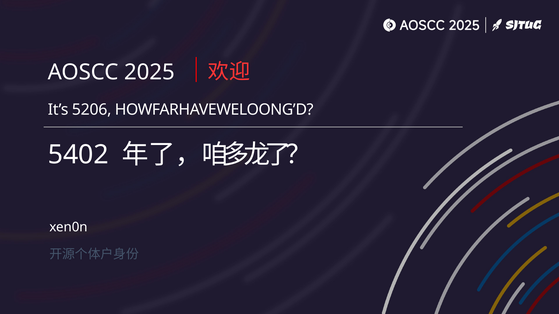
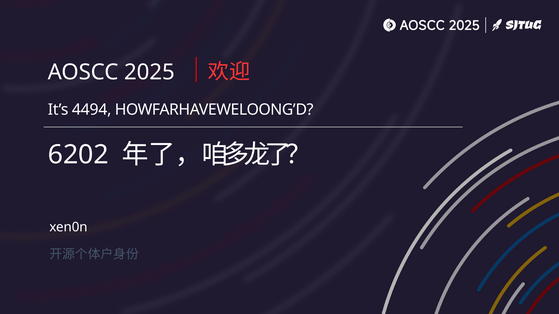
5206: 5206 -> 4494
5402: 5402 -> 6202
